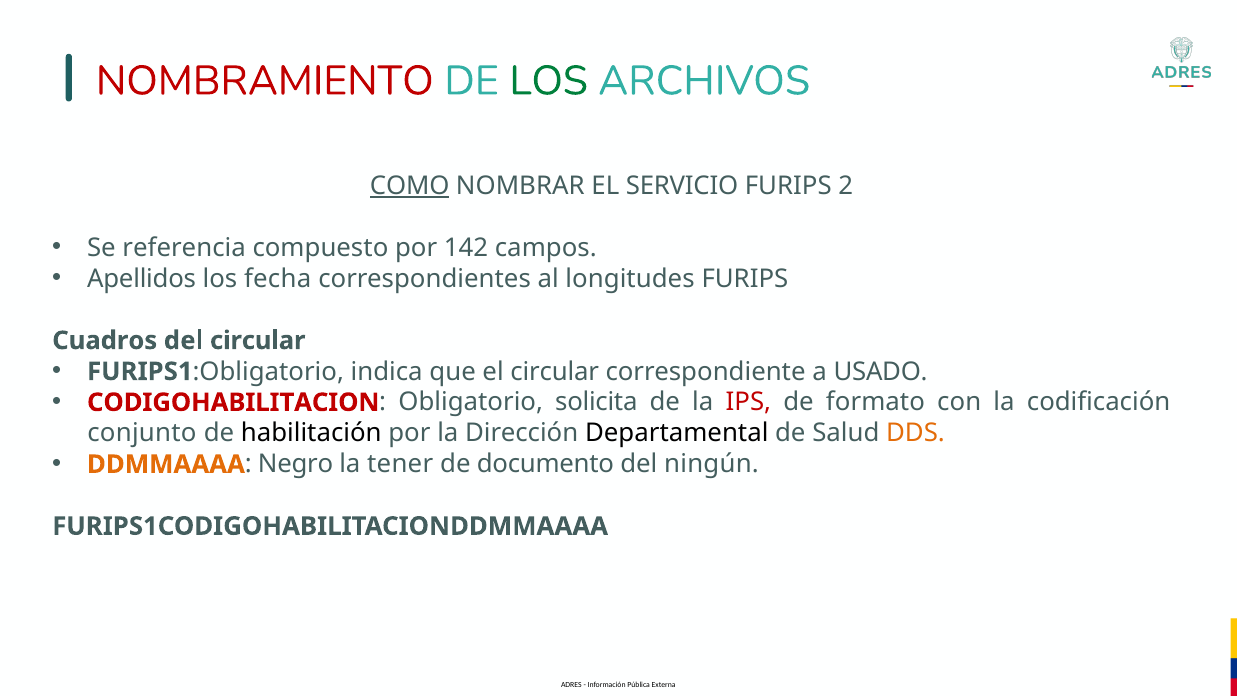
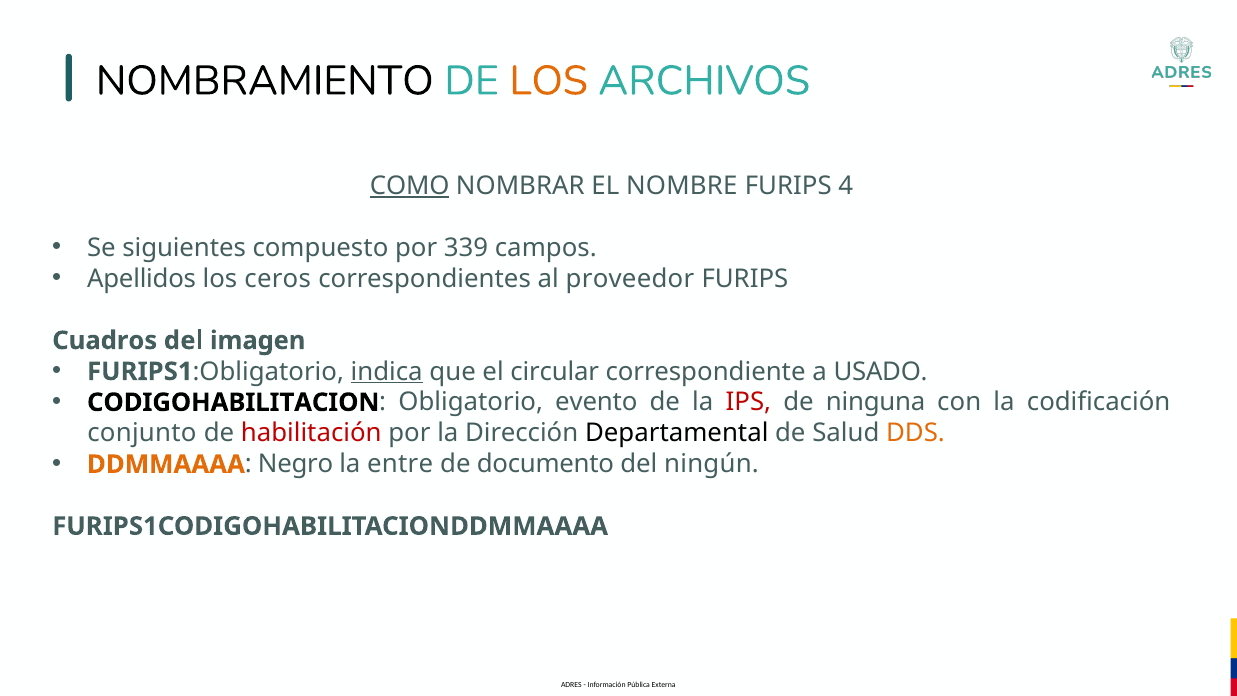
NOMBRAMIENTO colour: red -> black
LOS at (549, 81) colour: green -> orange
SERVICIO: SERVICIO -> NOMBRE
2: 2 -> 4
referencia: referencia -> siguientes
142: 142 -> 339
fecha: fecha -> ceros
longitudes: longitudes -> proveedor
del circular: circular -> imagen
indica underline: none -> present
CODIGOHABILITACION colour: red -> black
solicita: solicita -> evento
formato: formato -> ninguna
habilitación colour: black -> red
tener: tener -> entre
